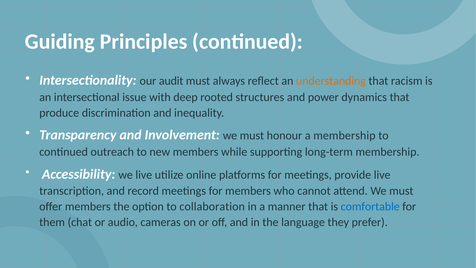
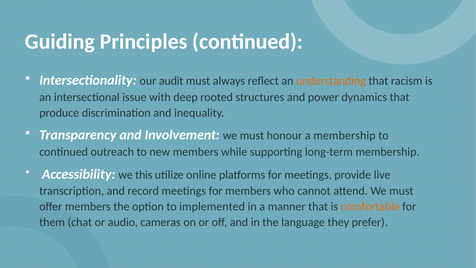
we live: live -> this
collaboration: collaboration -> implemented
comfortable colour: blue -> orange
